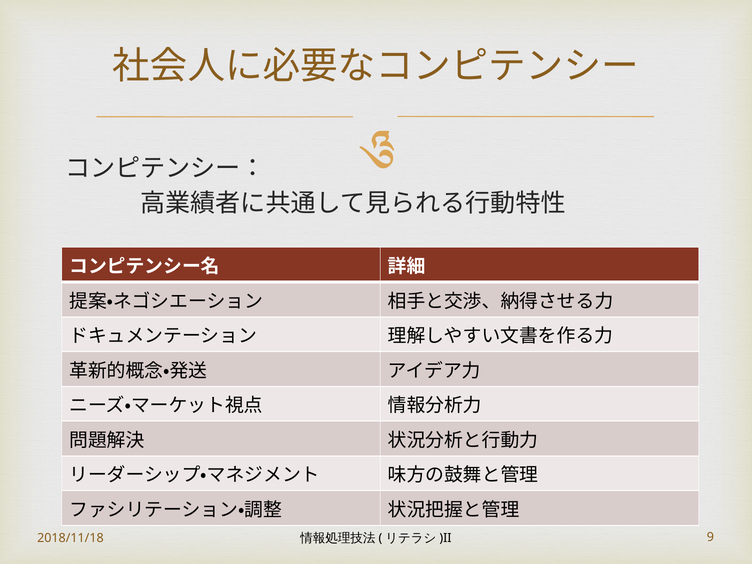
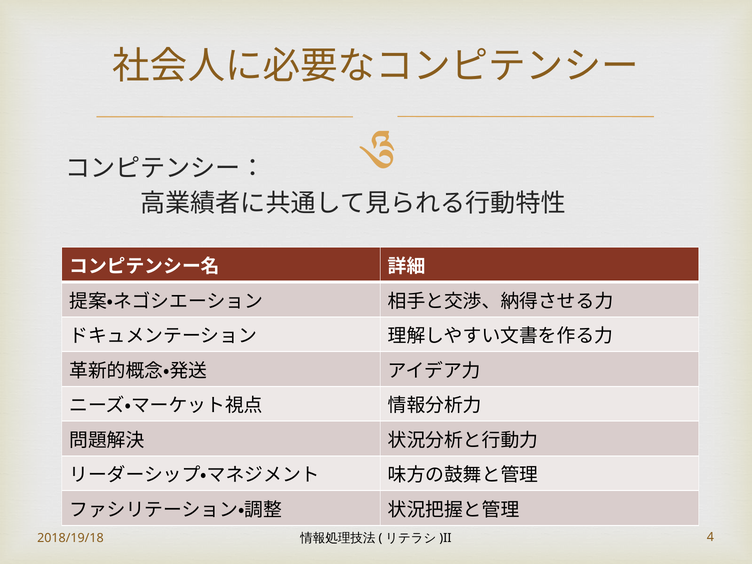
2018/11/18: 2018/11/18 -> 2018/19/18
9: 9 -> 4
